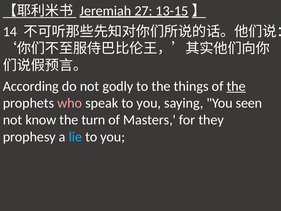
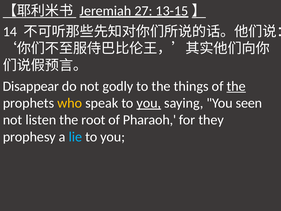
According: According -> Disappear
who colour: pink -> yellow
you at (149, 103) underline: none -> present
know: know -> listen
turn: turn -> root
Masters: Masters -> Pharaoh
